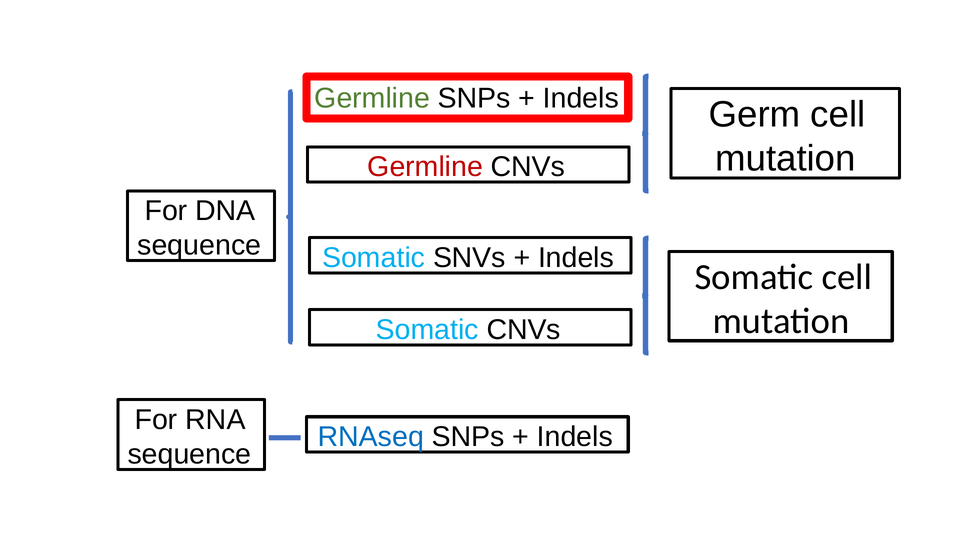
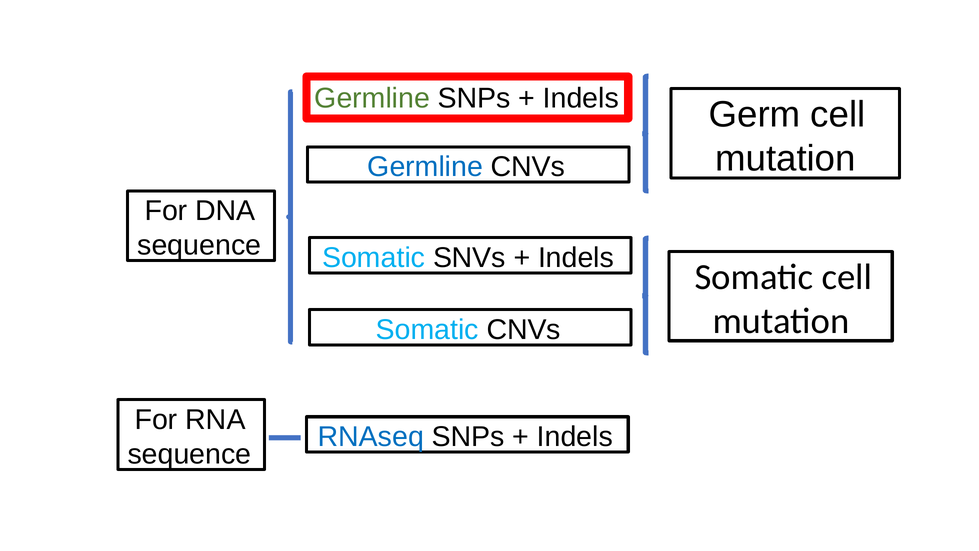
Germline at (425, 167) colour: red -> blue
